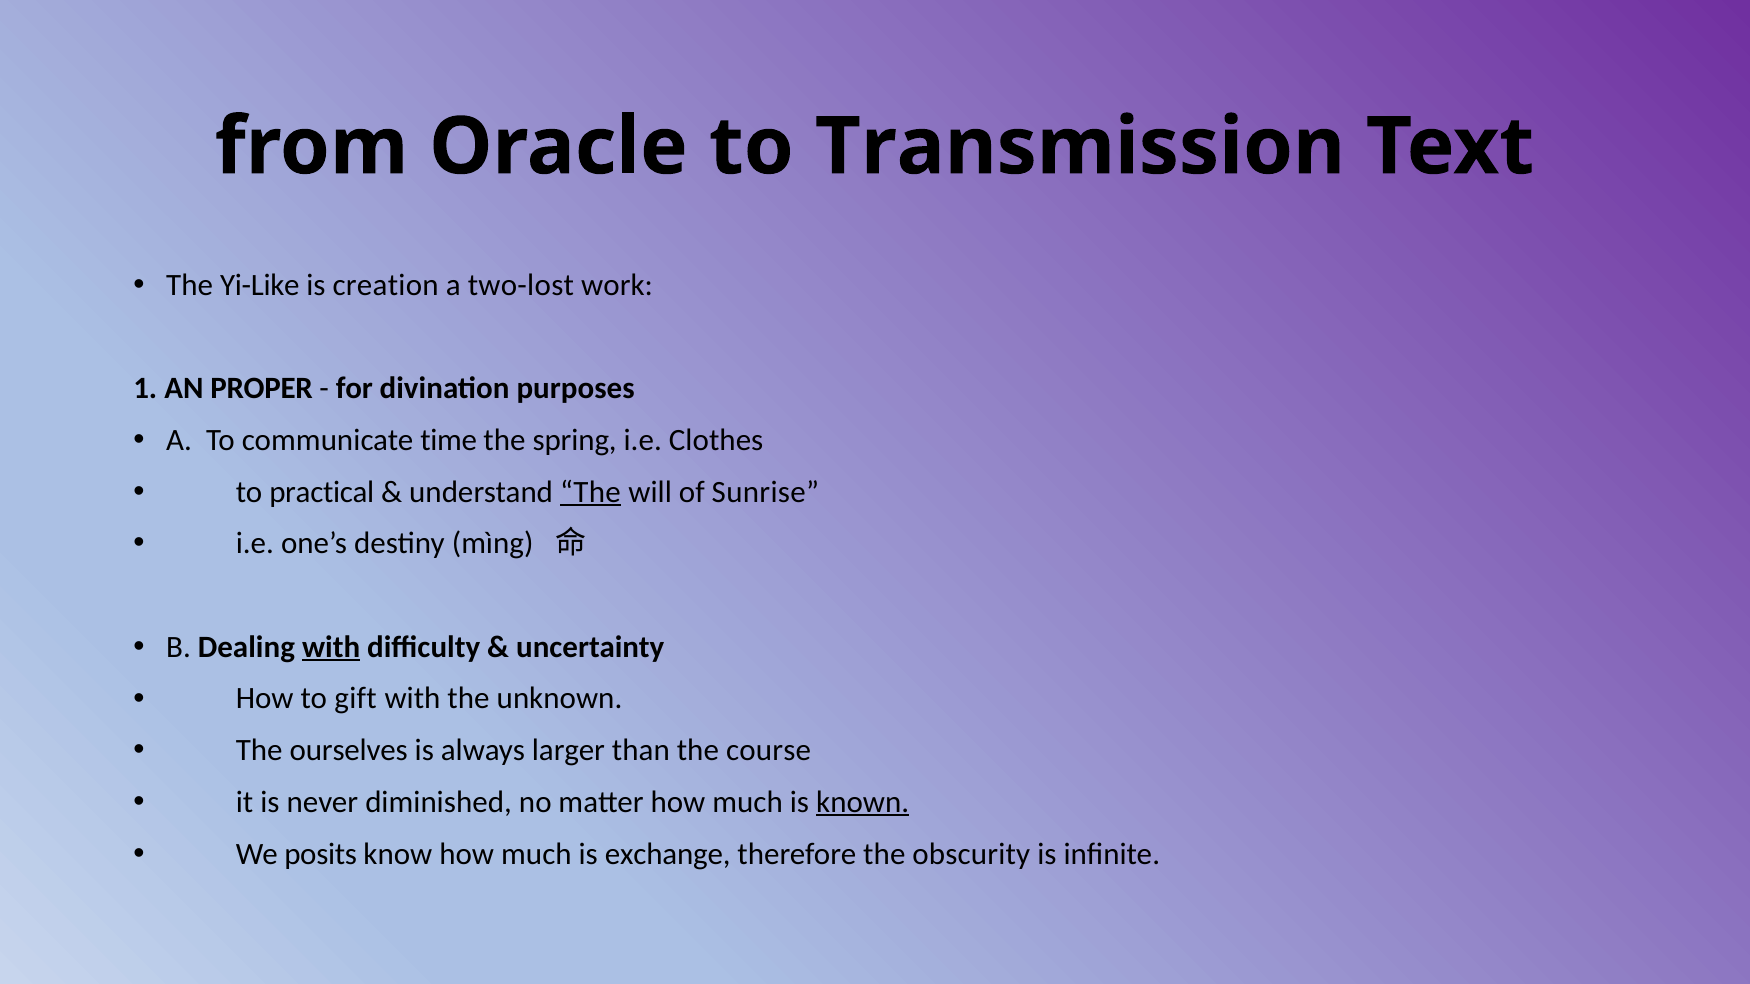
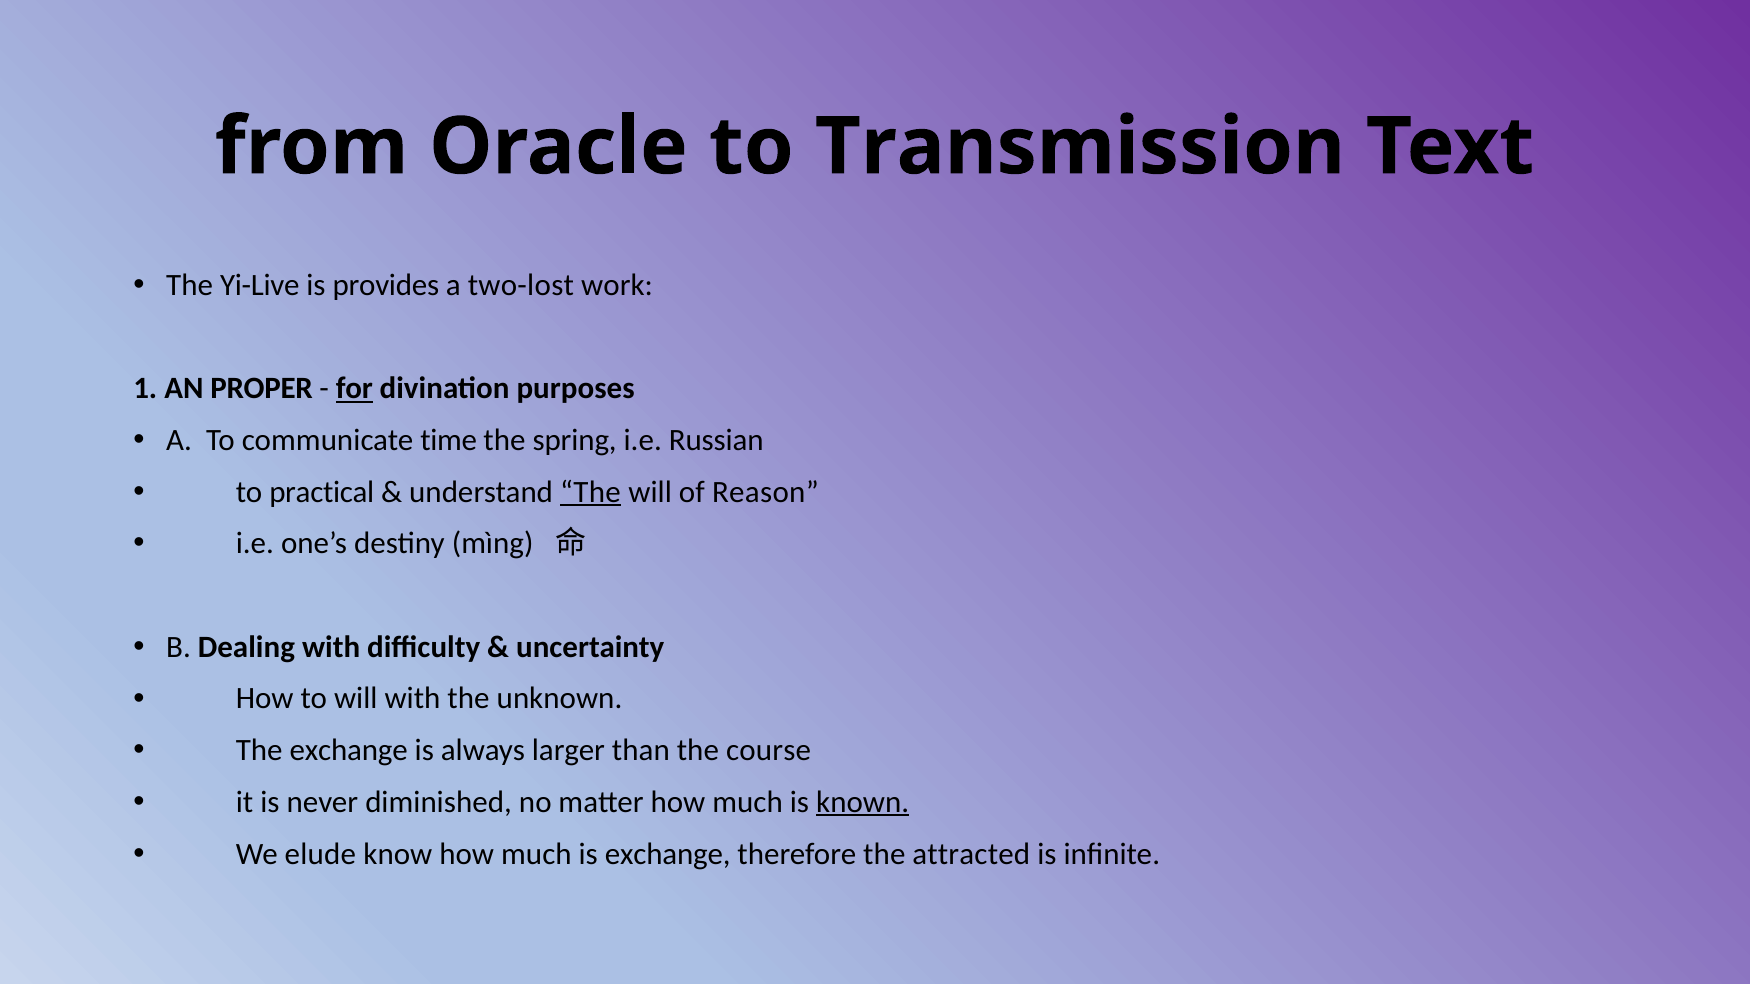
Yi-Like: Yi-Like -> Yi-Live
creation: creation -> provides
for underline: none -> present
Clothes: Clothes -> Russian
Sunrise: Sunrise -> Reason
with at (331, 647) underline: present -> none
to gift: gift -> will
The ourselves: ourselves -> exchange
posits: posits -> elude
obscurity: obscurity -> attracted
